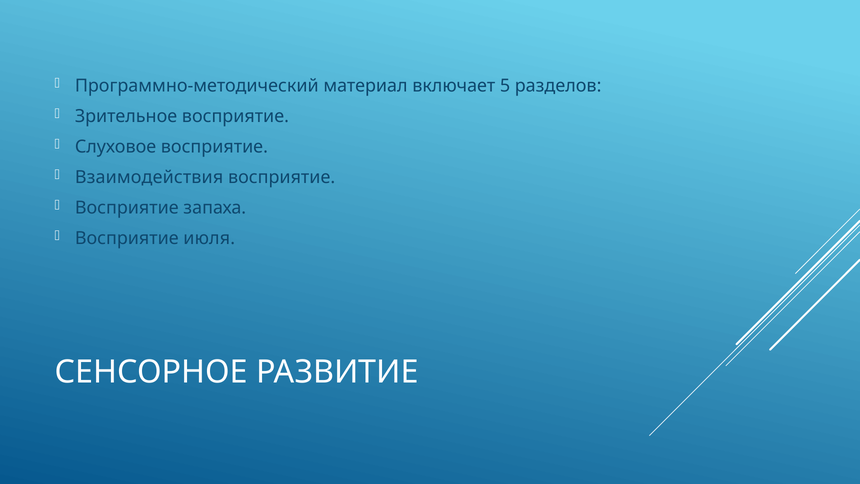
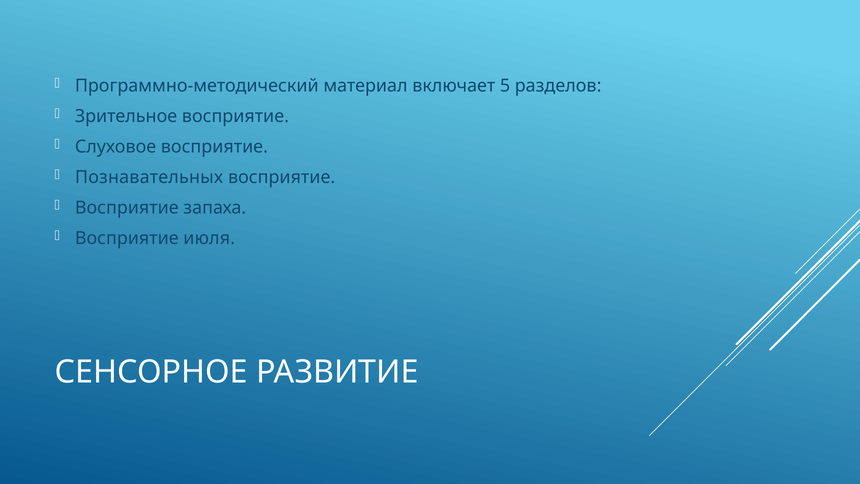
Взаимодействия: Взаимодействия -> Познавательных
